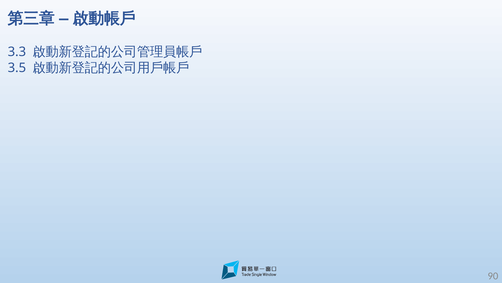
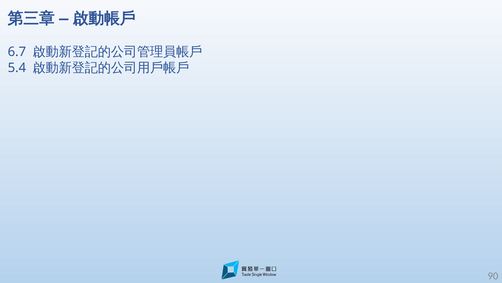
3.3: 3.3 -> 6.7
3.5: 3.5 -> 5.4
